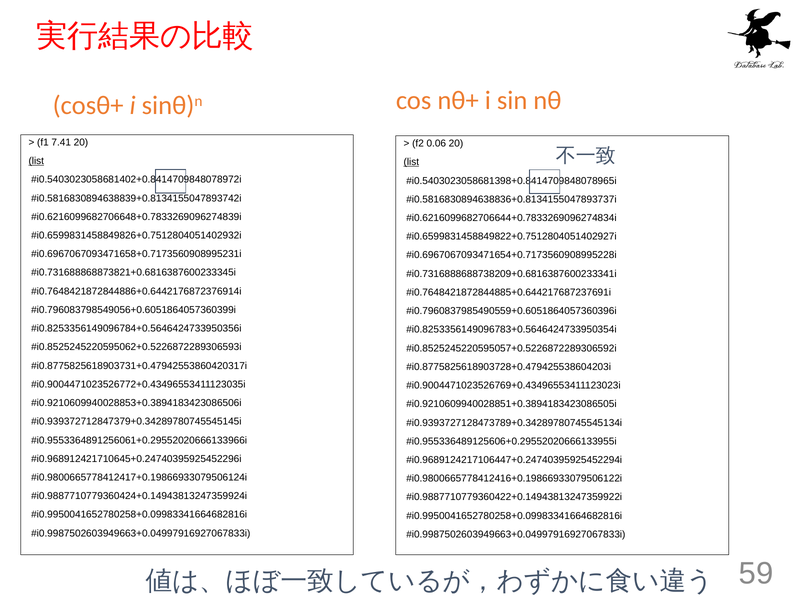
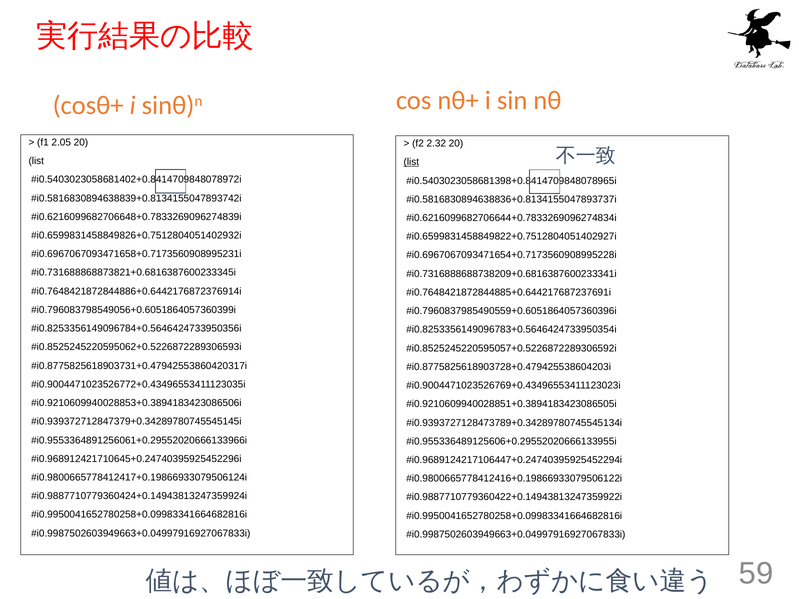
7.41: 7.41 -> 2.05
0.06: 0.06 -> 2.32
list at (36, 161) underline: present -> none
